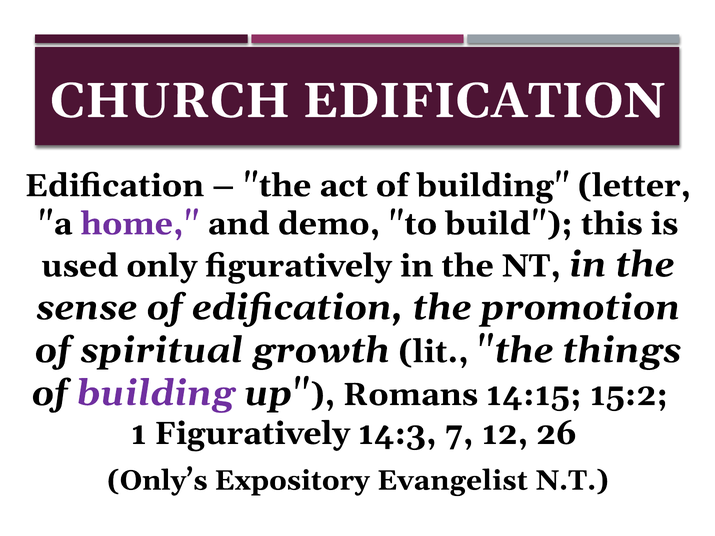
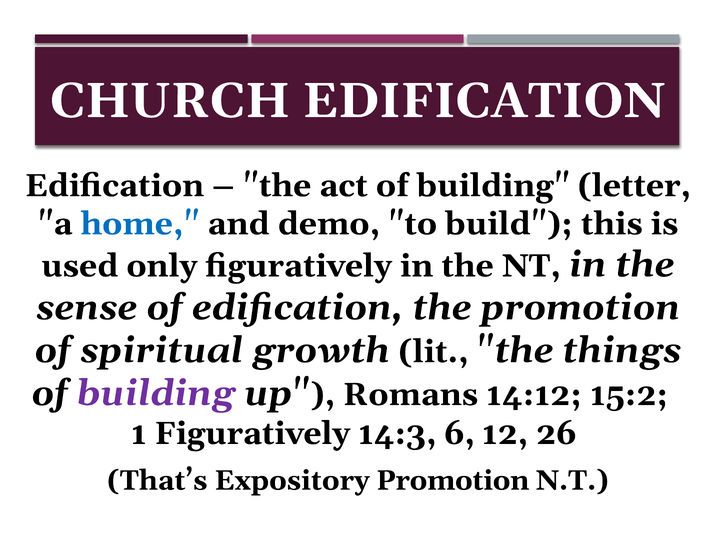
home colour: purple -> blue
14:15: 14:15 -> 14:12
7: 7 -> 6
Only’s: Only’s -> That’s
Expository Evangelist: Evangelist -> Promotion
